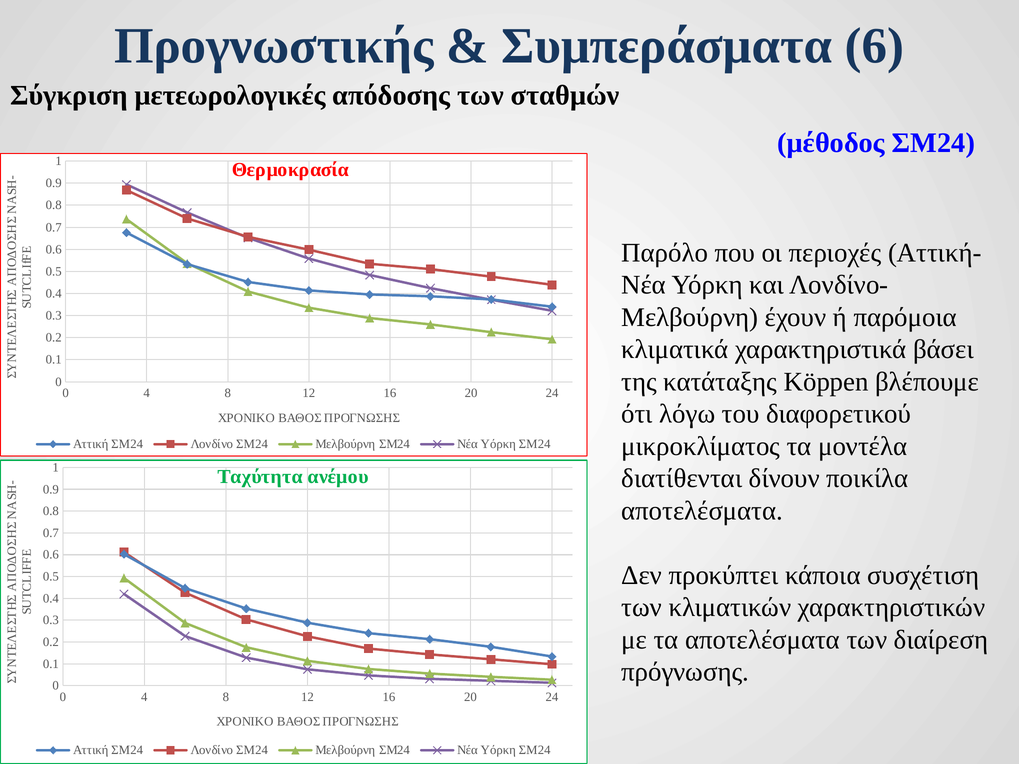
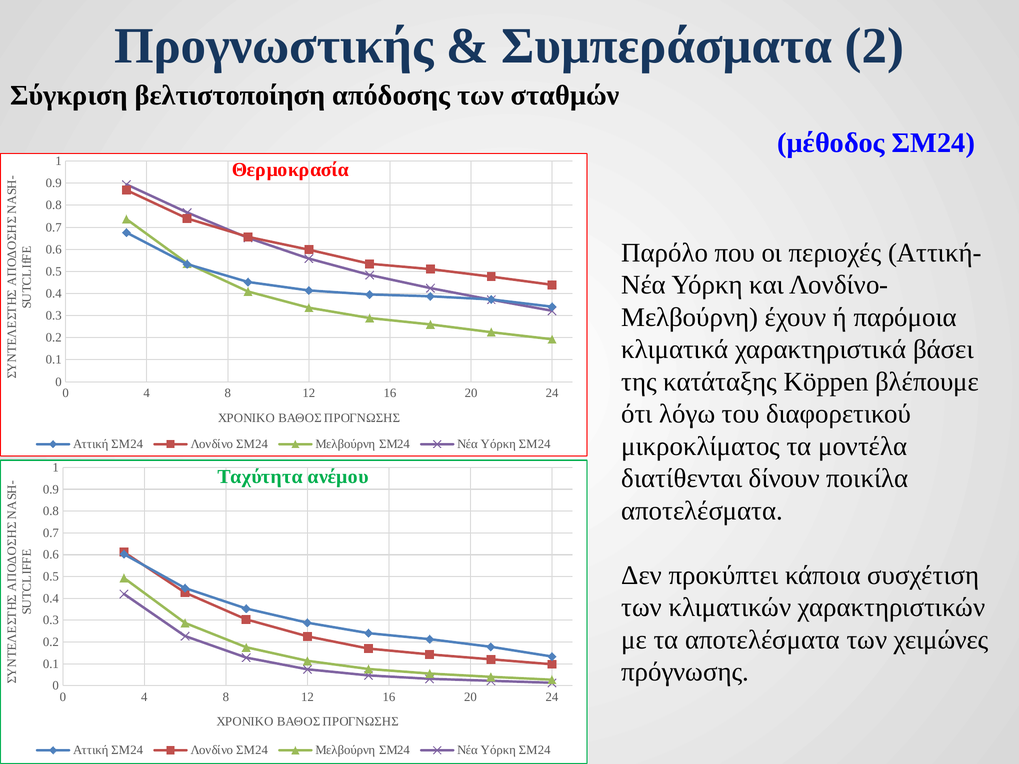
6: 6 -> 2
μετεωρολογικές: μετεωρολογικές -> βελτιστοποίηση
διαίρεση: διαίρεση -> χειμώνες
